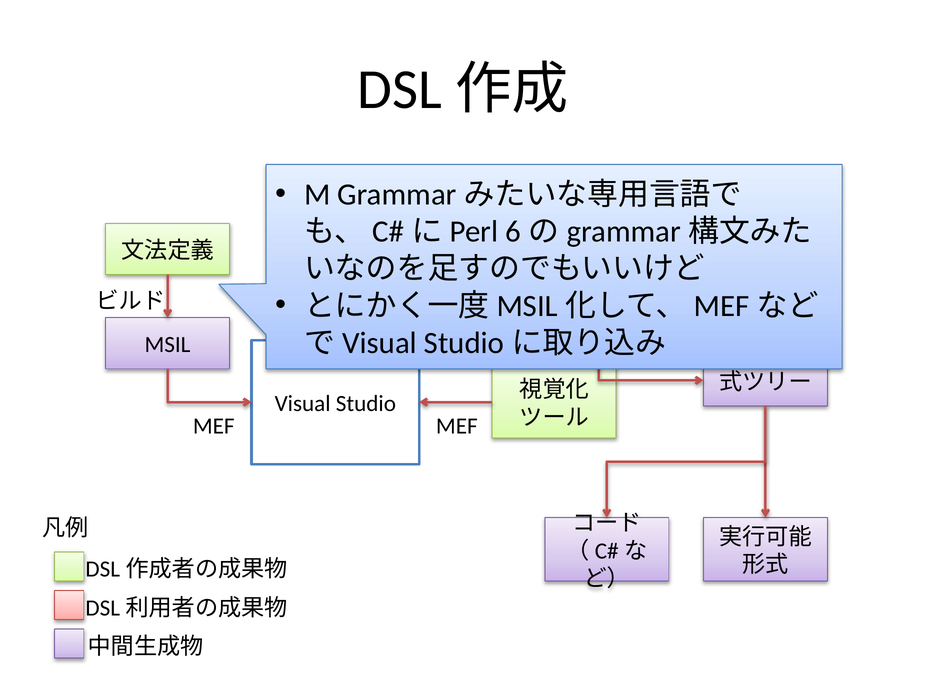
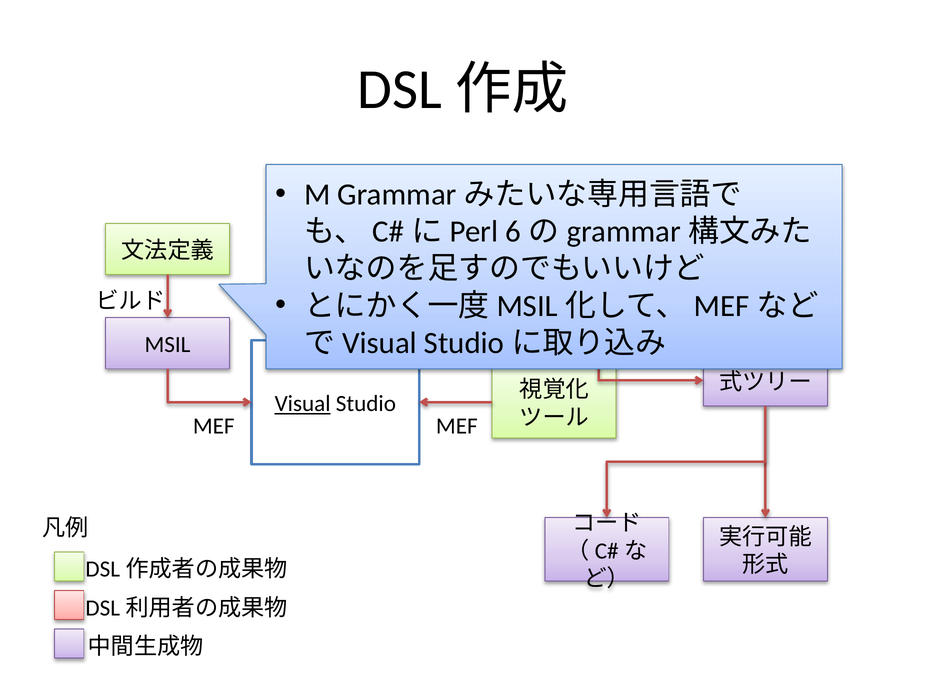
Visual underline: none -> present
